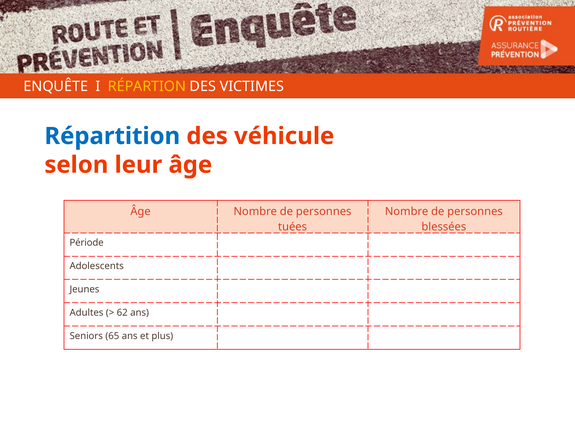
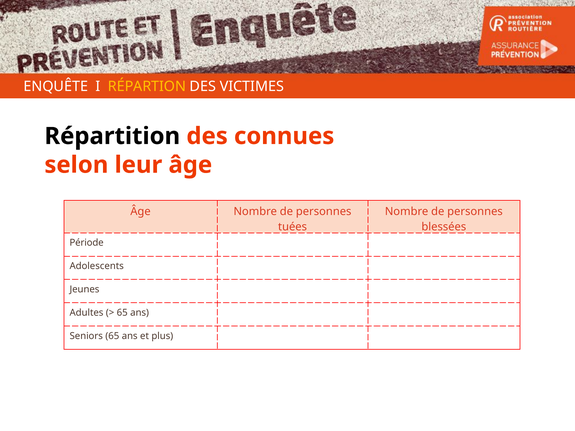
Répartition colour: blue -> black
véhicule: véhicule -> connues
62 at (122, 313): 62 -> 65
